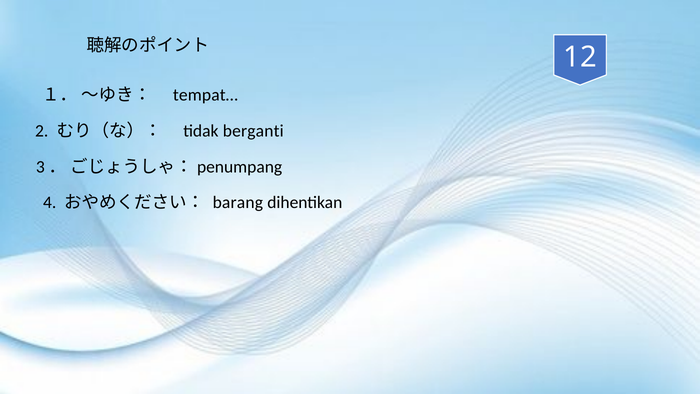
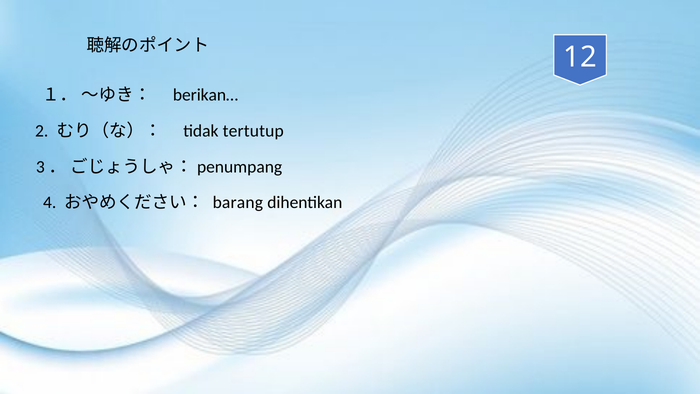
tempat…: tempat… -> berikan…
berganti: berganti -> tertutup
